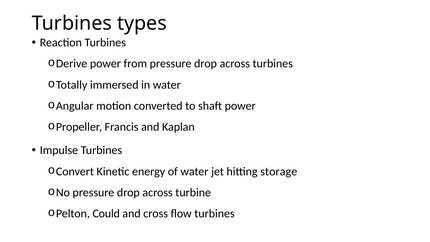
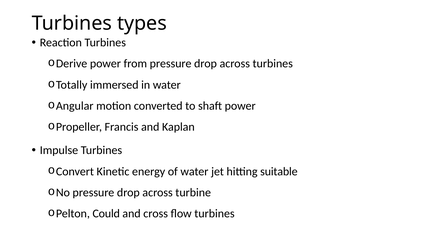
storage: storage -> suitable
